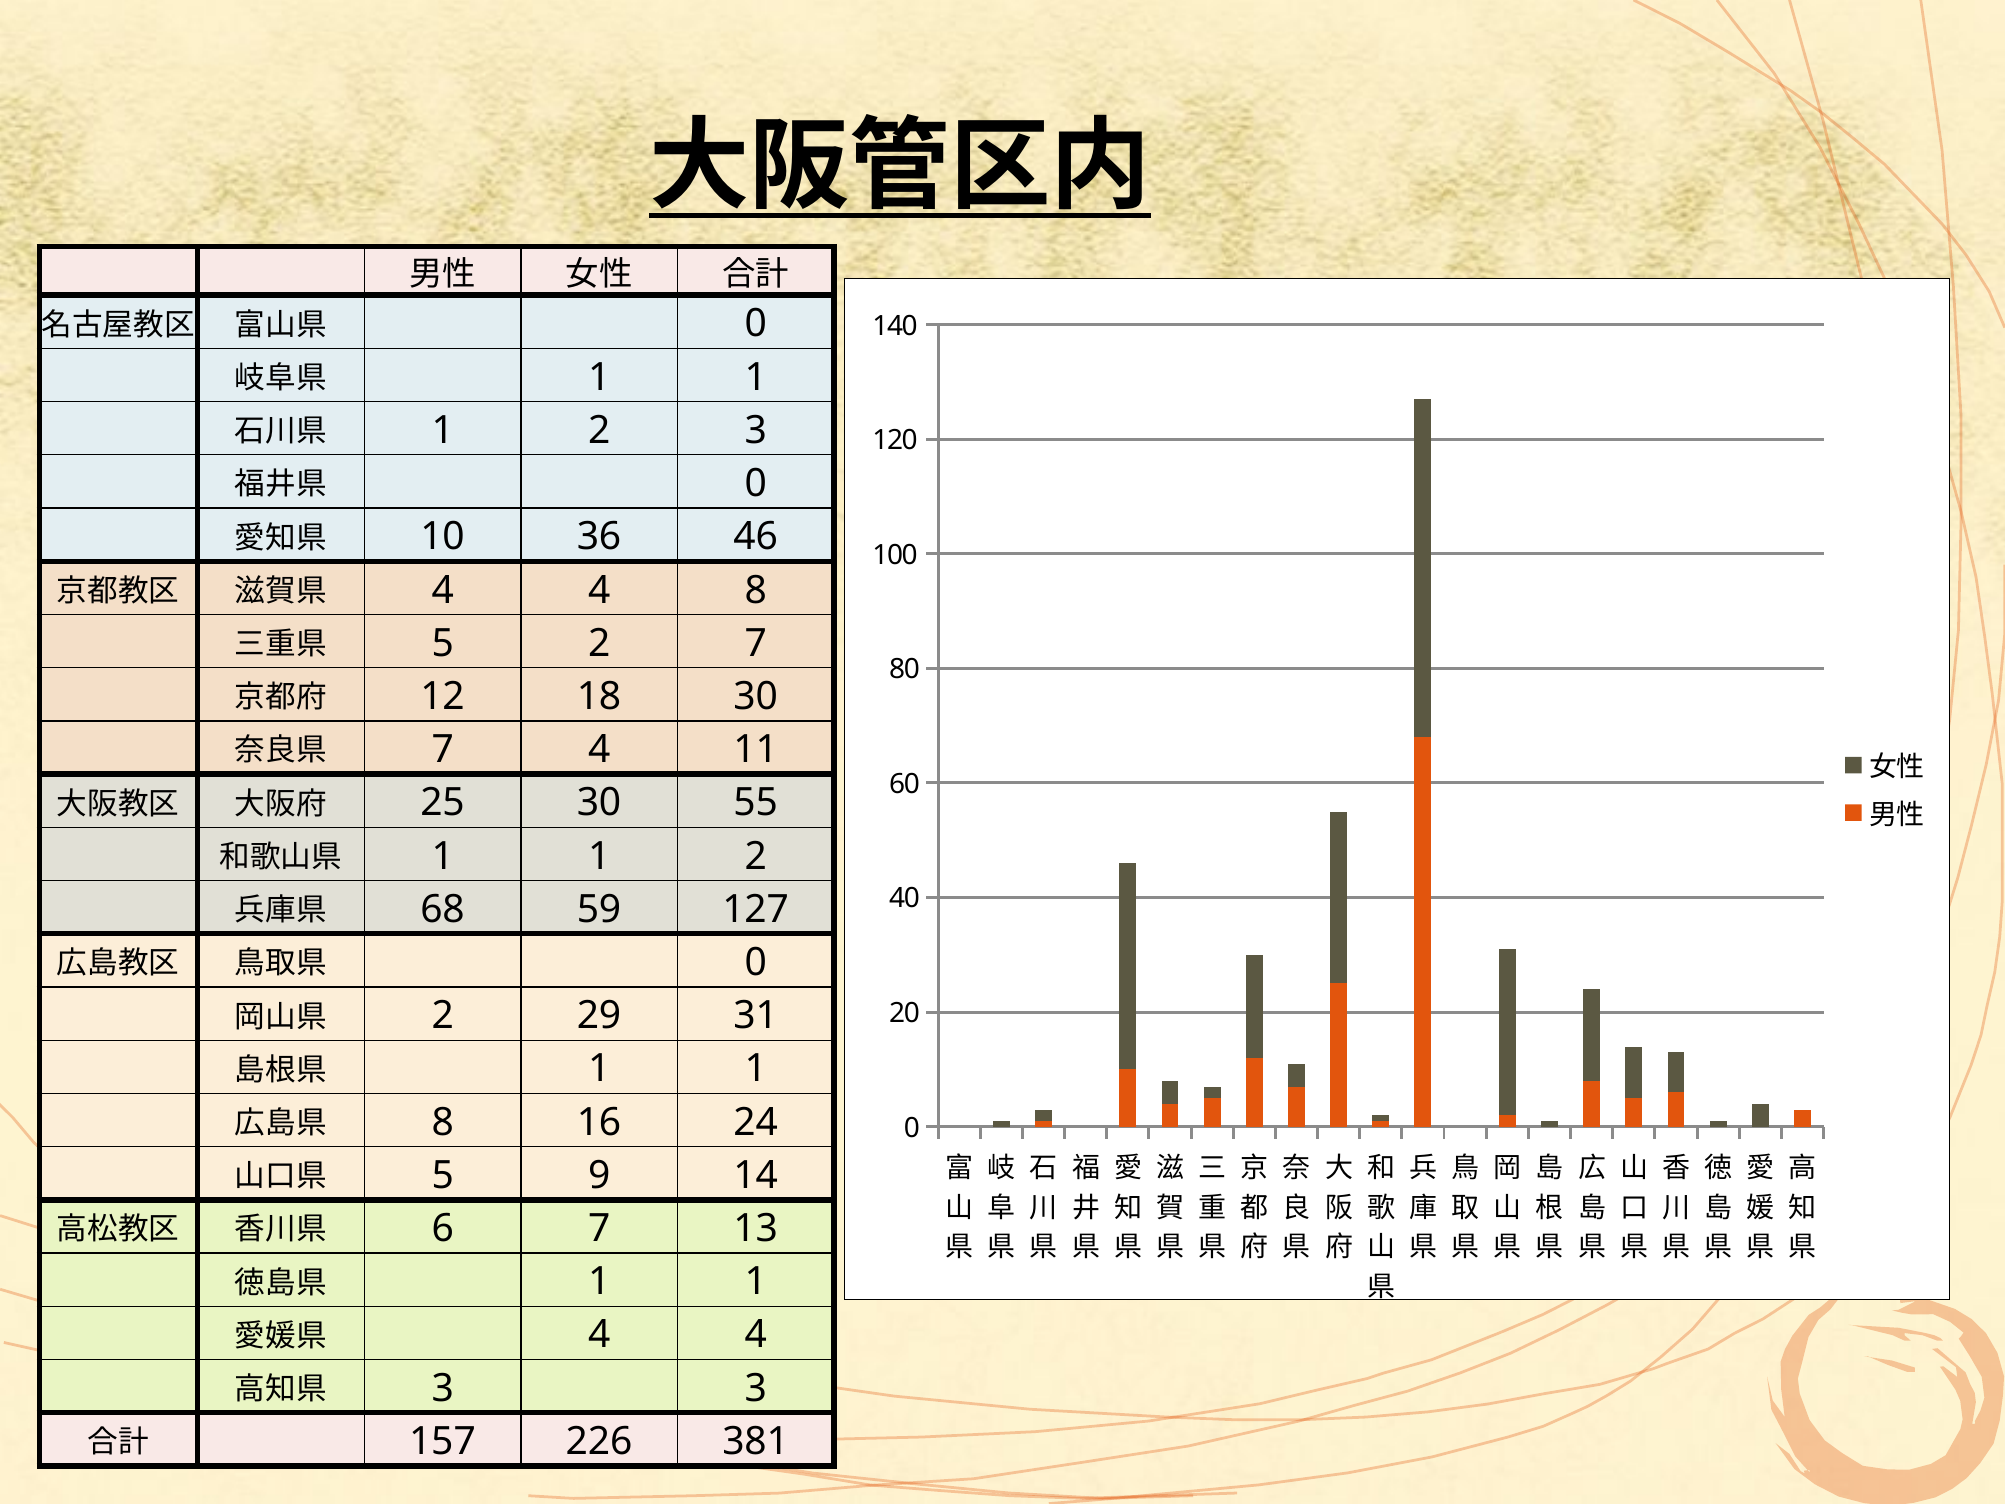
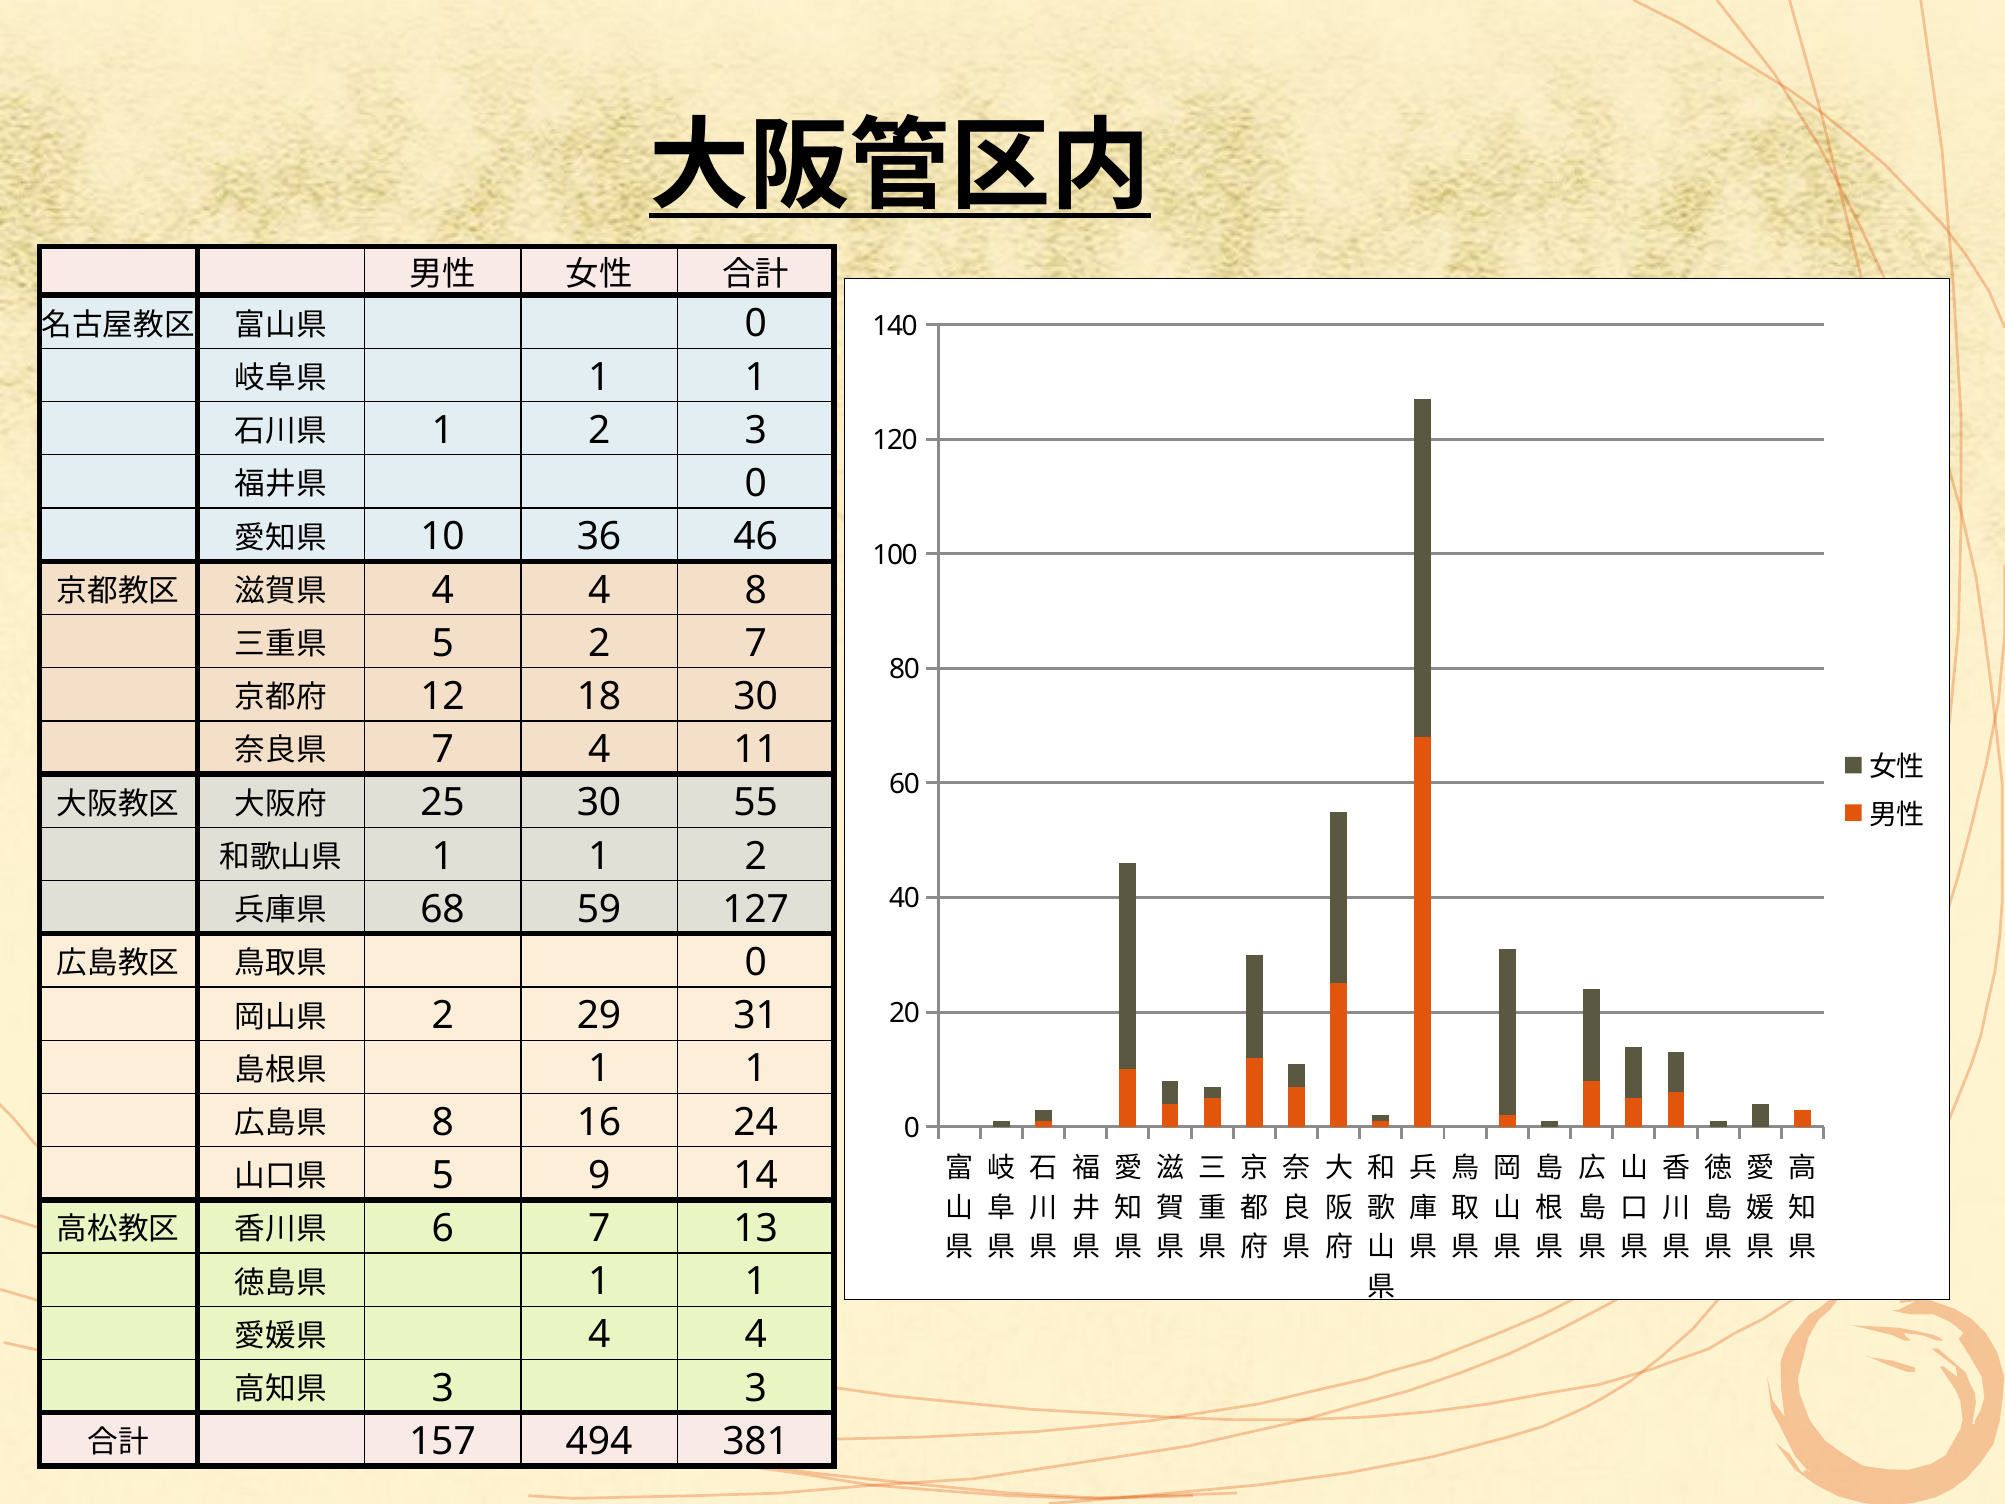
226: 226 -> 494
